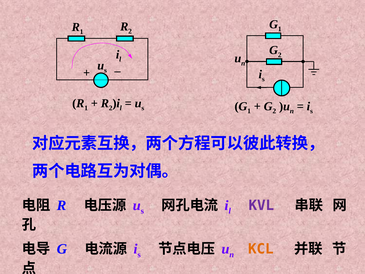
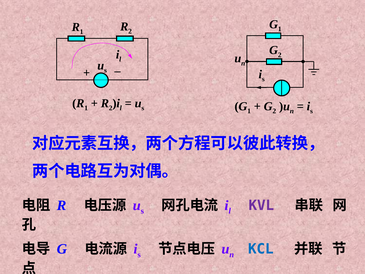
KCL colour: orange -> blue
